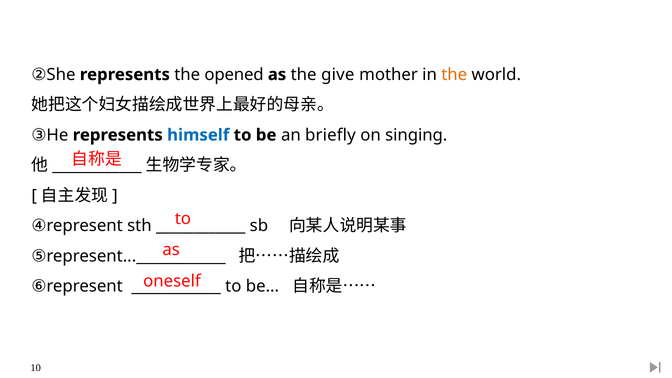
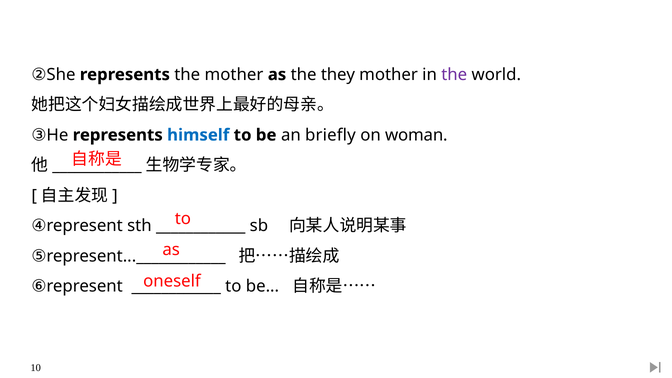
the opened: opened -> mother
give: give -> they
the at (454, 75) colour: orange -> purple
singing: singing -> woman
